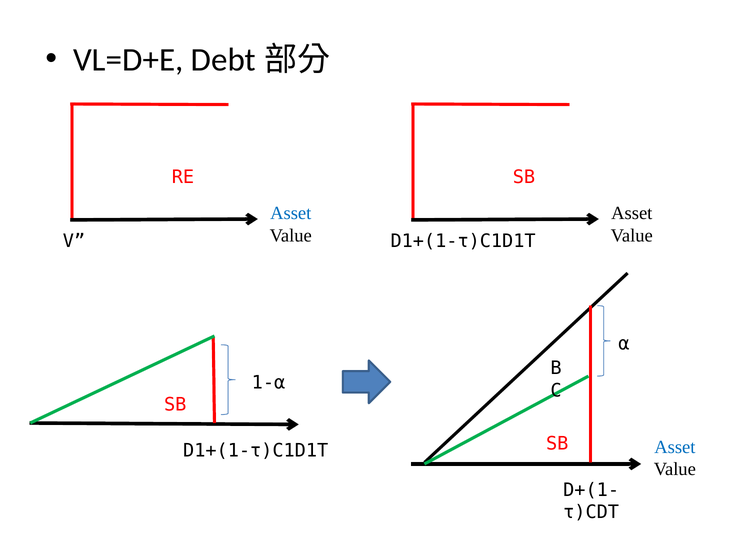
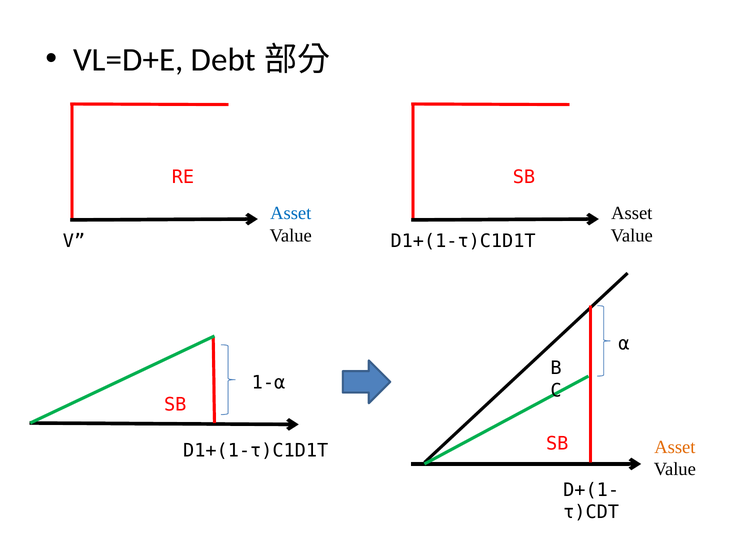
Asset at (675, 447) colour: blue -> orange
